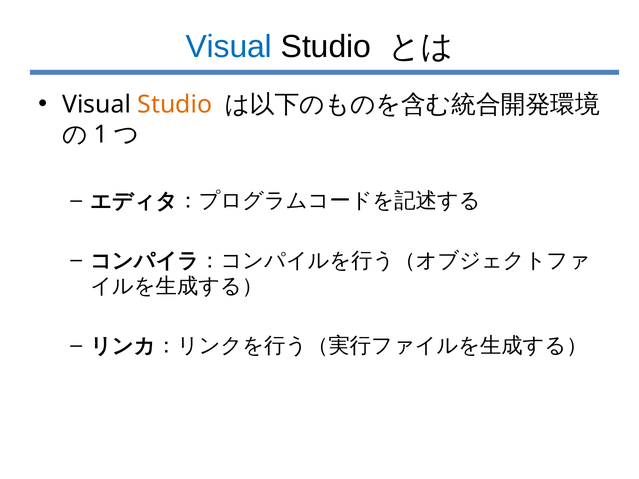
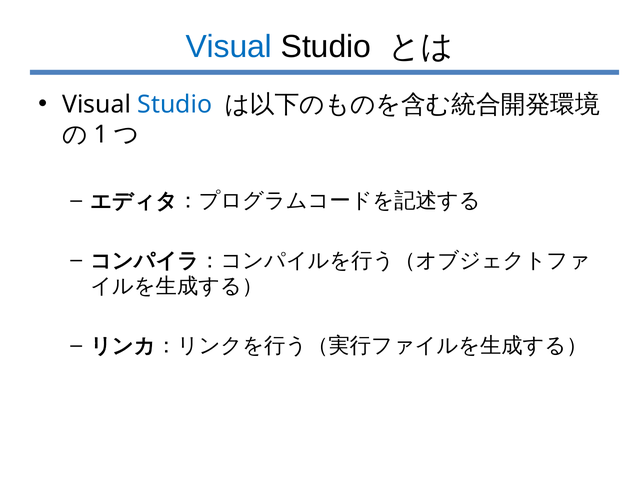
Studio at (175, 105) colour: orange -> blue
